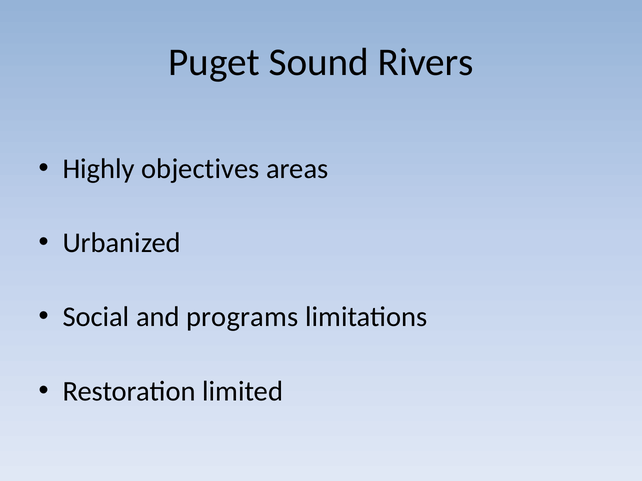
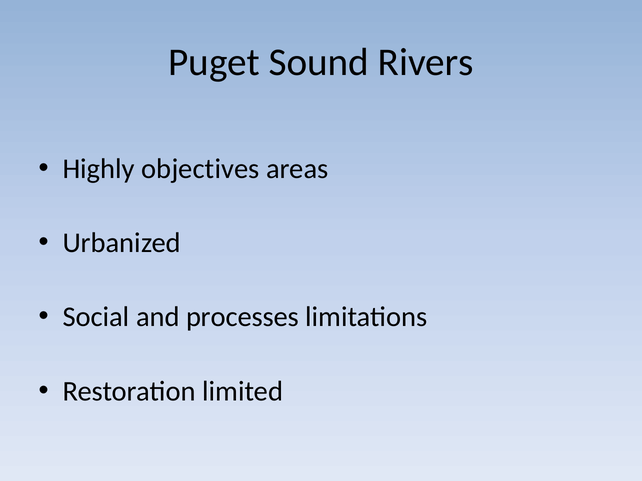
programs: programs -> processes
